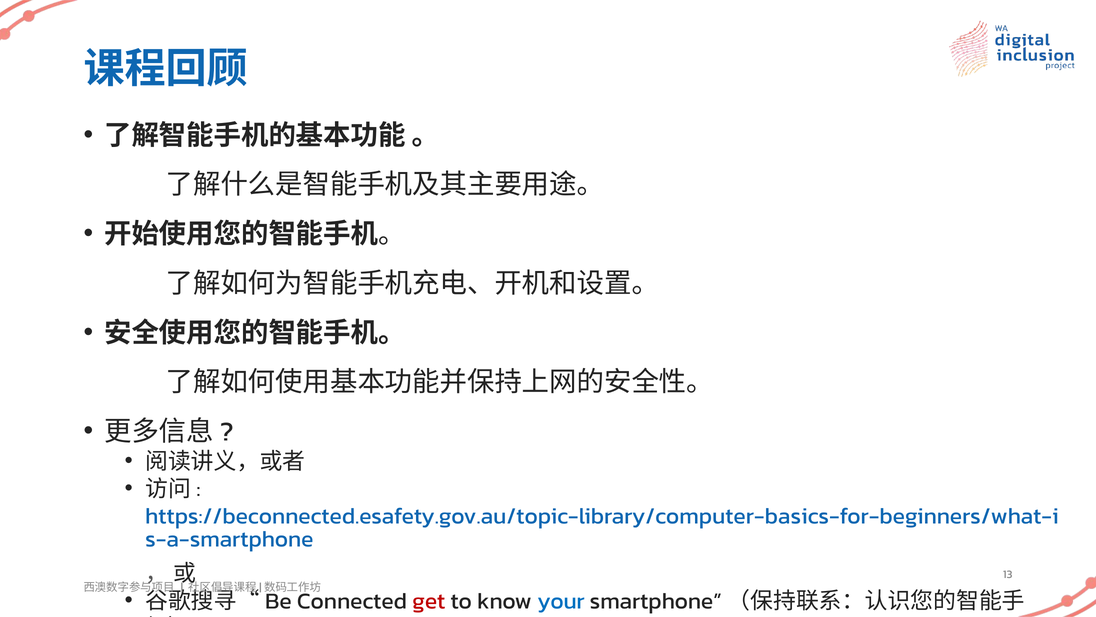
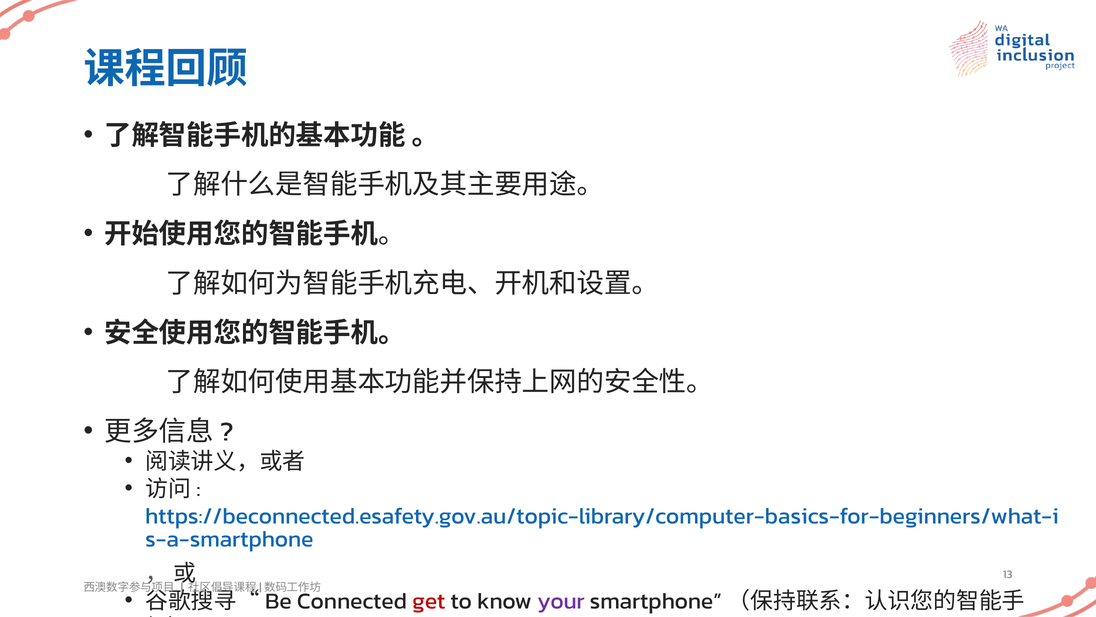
your colour: blue -> purple
